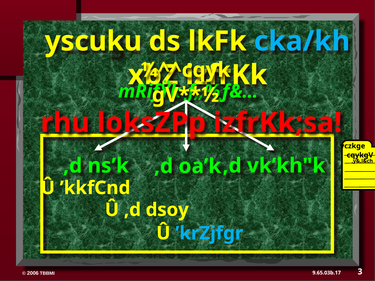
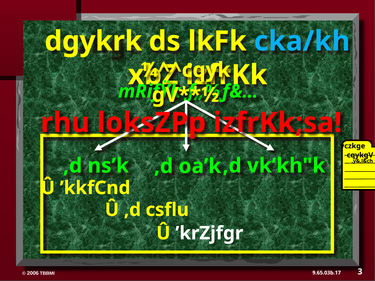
yscuku: yscuku -> dgykrk
dsoy: dsoy -> csflu
’krZjfgr colour: light blue -> white
